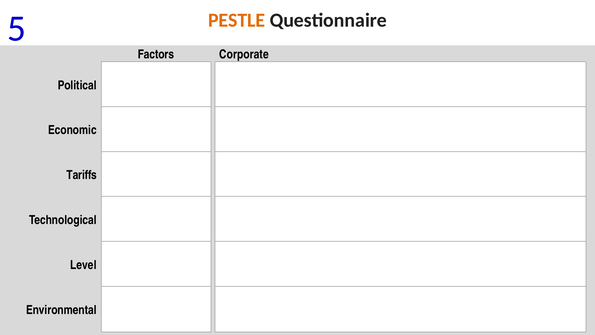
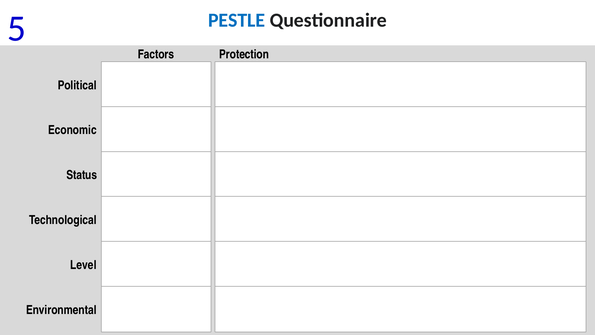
PESTLE colour: orange -> blue
Corporate: Corporate -> Protection
Tariffs: Tariffs -> Status
